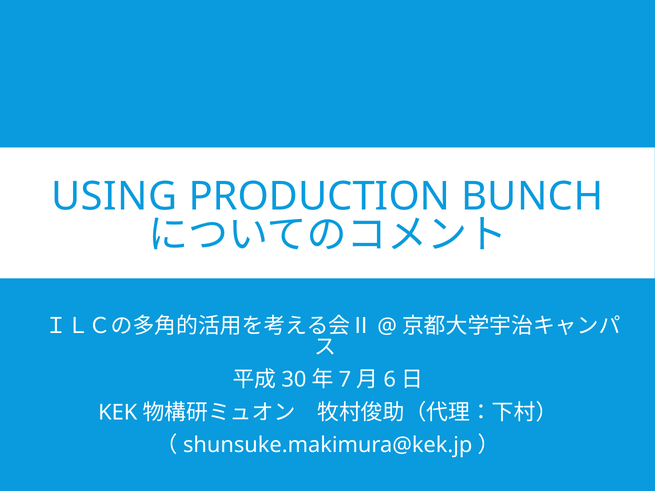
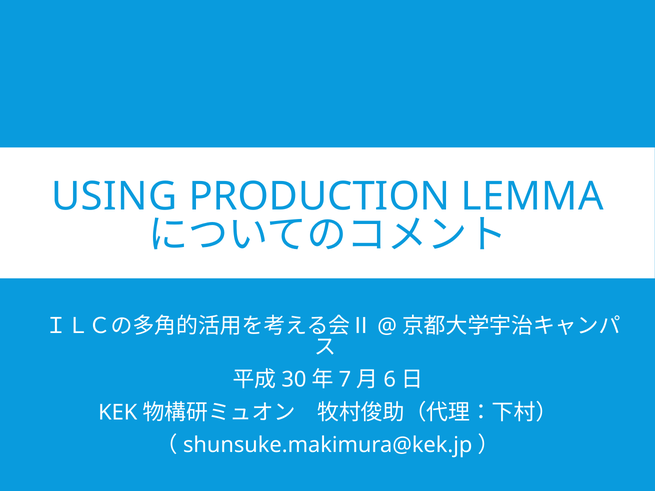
BUNCH: BUNCH -> LEMMA
